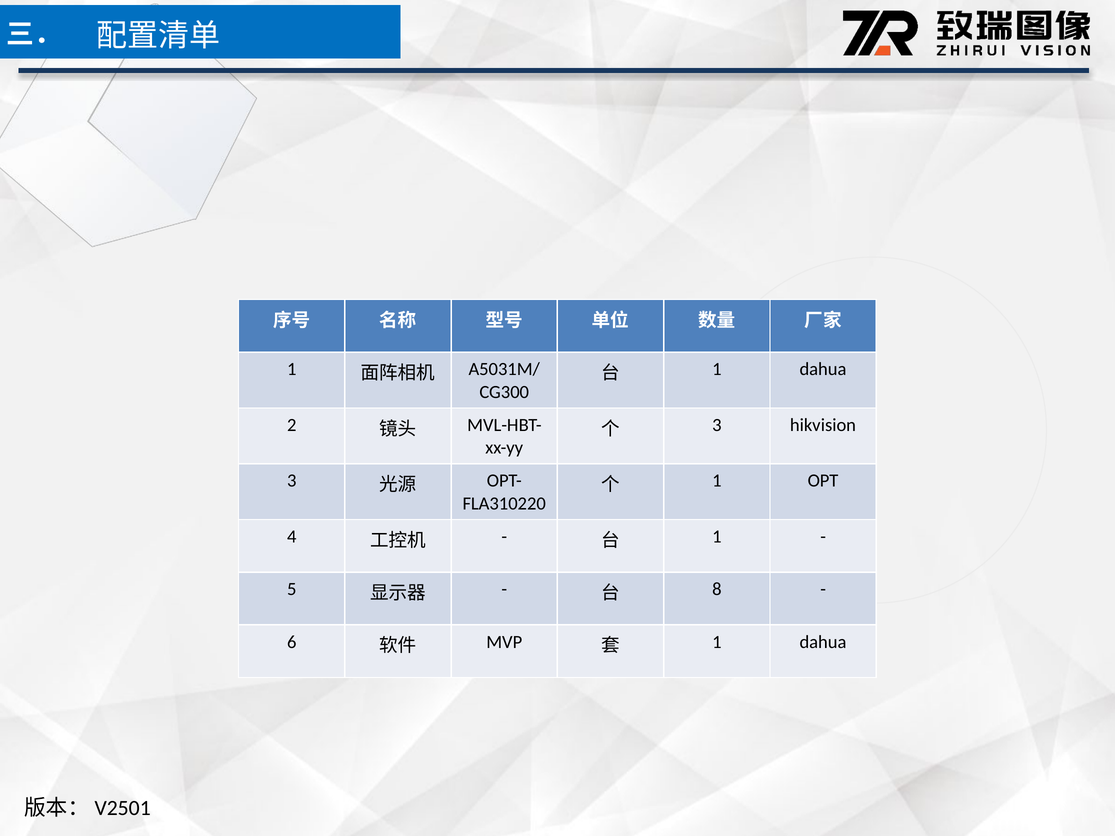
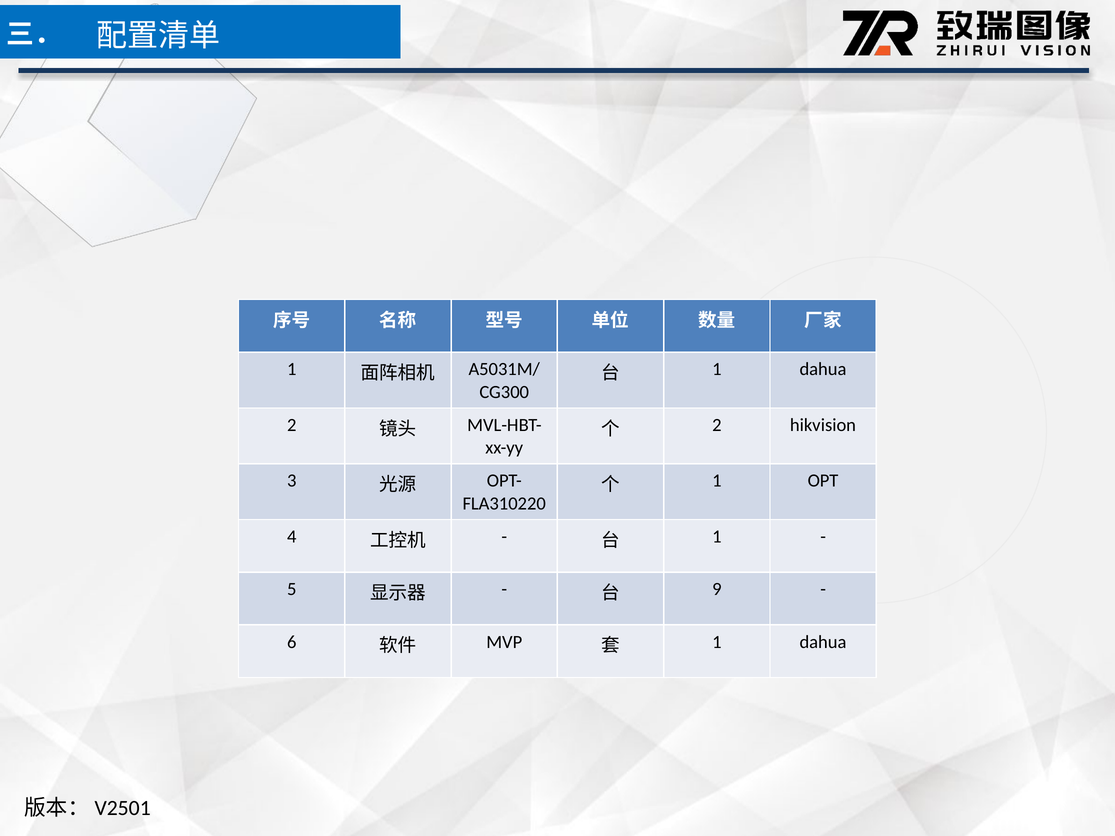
3 at (717, 425): 3 -> 2
8: 8 -> 9
